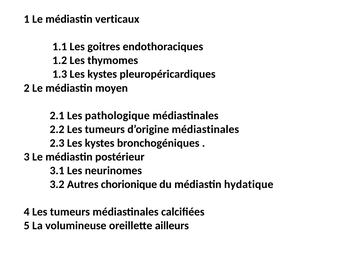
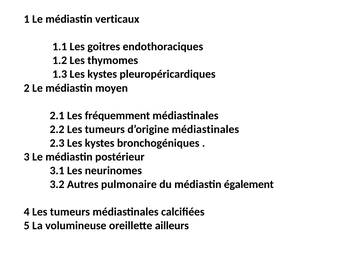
pathologique: pathologique -> fréquemment
chorionique: chorionique -> pulmonaire
hydatique: hydatique -> également
